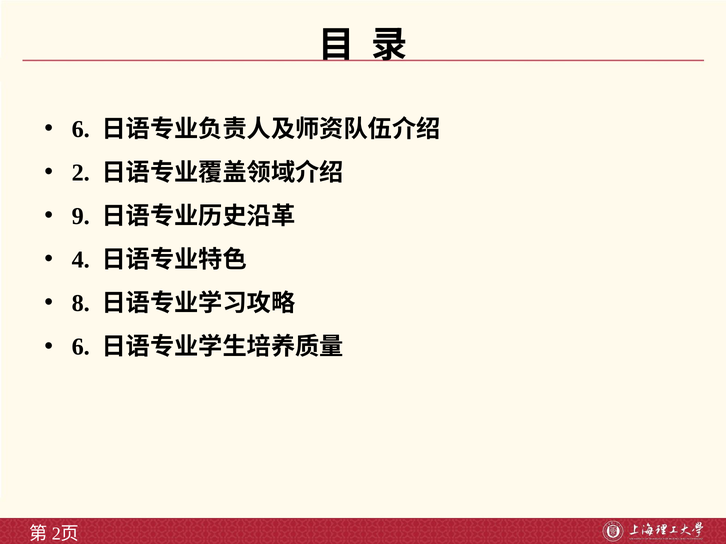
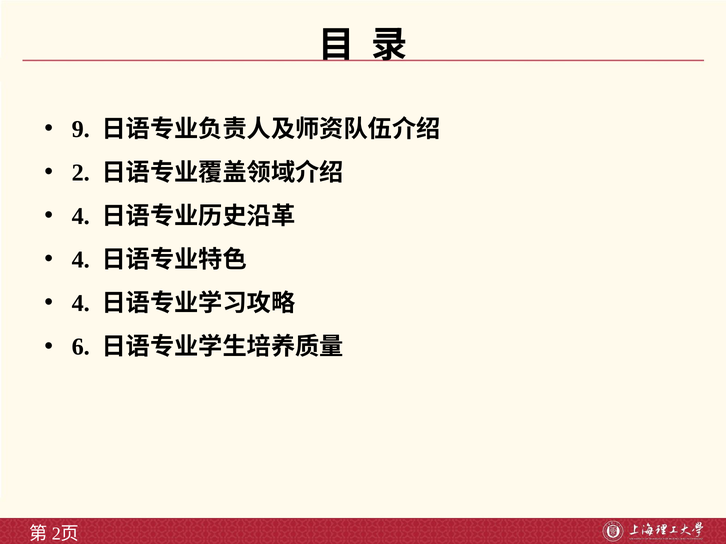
6 at (81, 129): 6 -> 9
9 at (81, 216): 9 -> 4
8 at (81, 304): 8 -> 4
